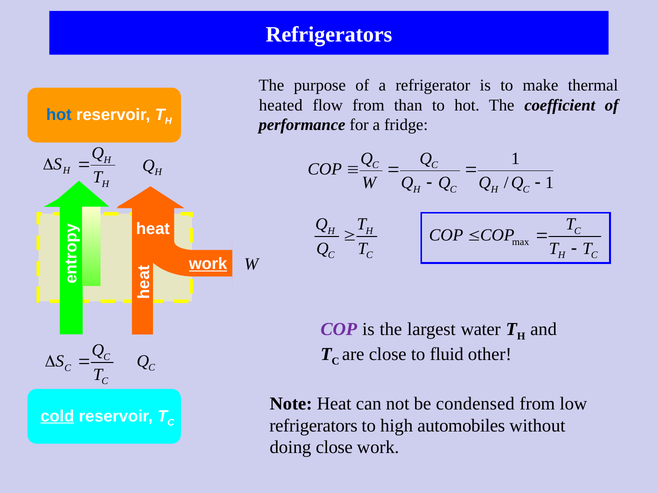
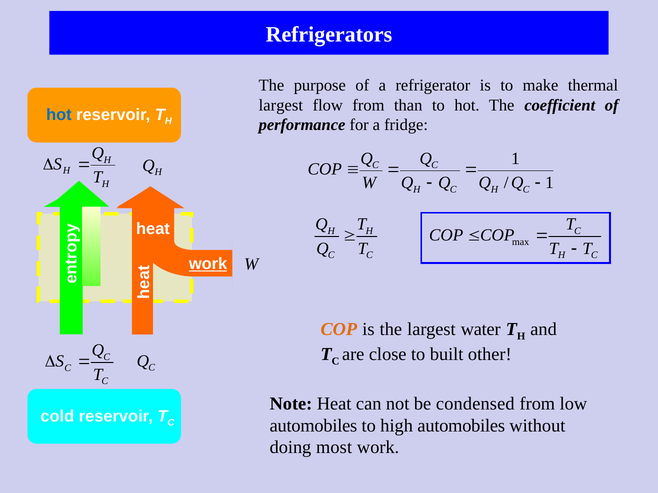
heated at (281, 105): heated -> largest
COP at (339, 329) colour: purple -> orange
fluid: fluid -> built
cold underline: present -> none
refrigerators at (313, 426): refrigerators -> automobiles
doing close: close -> most
